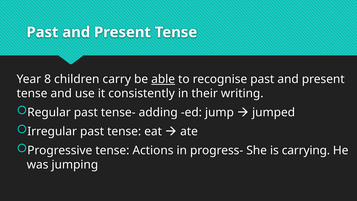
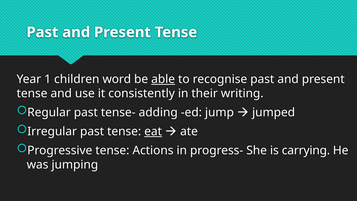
8: 8 -> 1
carry: carry -> word
eat underline: none -> present
